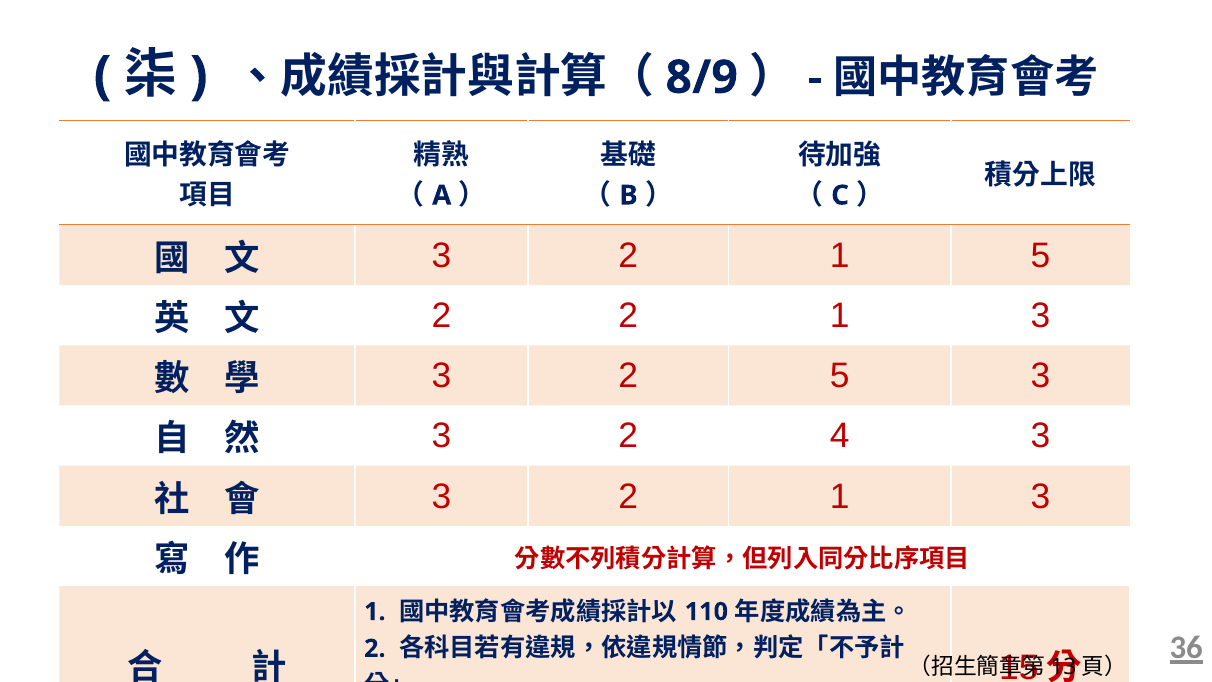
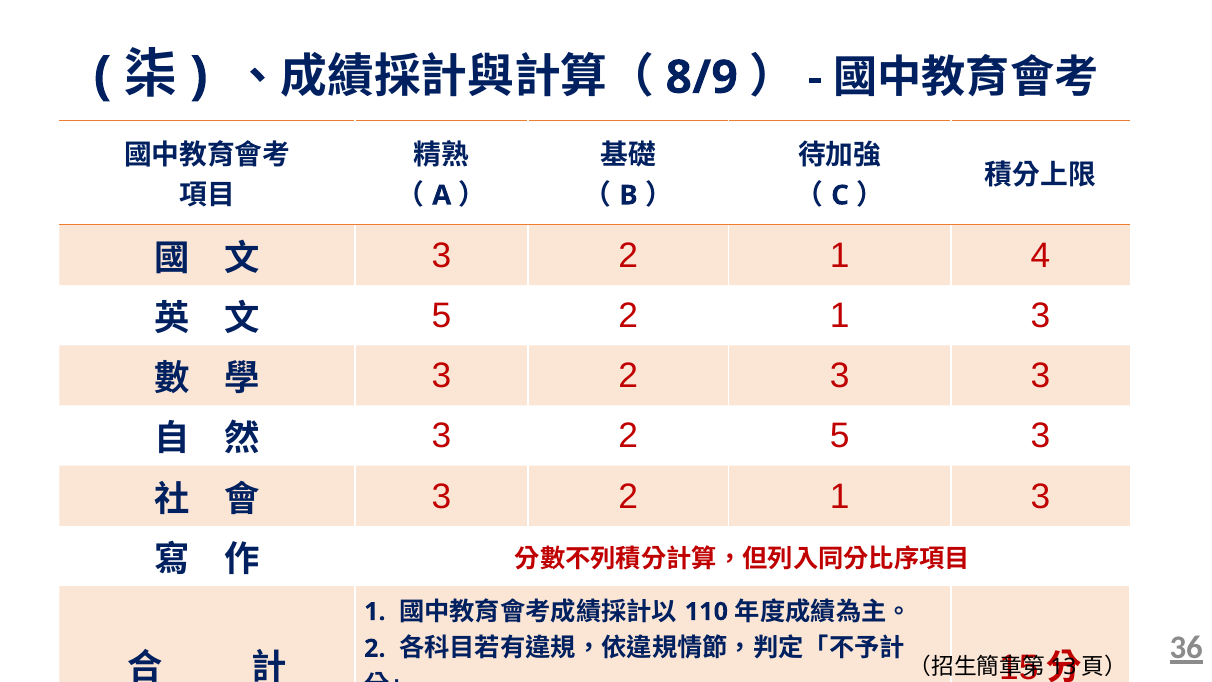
1 5: 5 -> 4
2 at (441, 316): 2 -> 5
2 5: 5 -> 3
2 4: 4 -> 5
